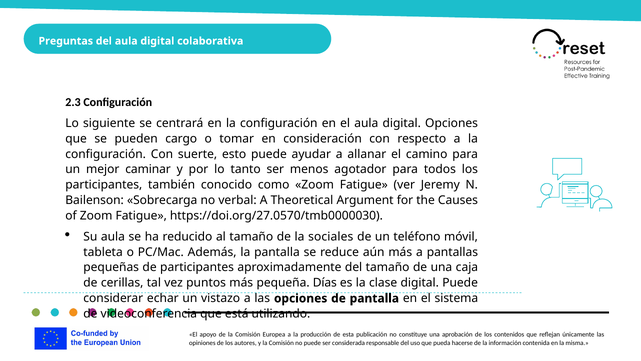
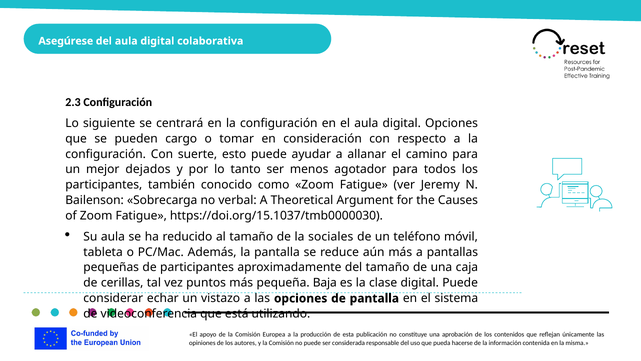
Preguntas: Preguntas -> Asegúrese
caminar: caminar -> dejados
https://doi.org/27.0570/tmb0000030: https://doi.org/27.0570/tmb0000030 -> https://doi.org/15.1037/tmb0000030
Días: Días -> Baja
